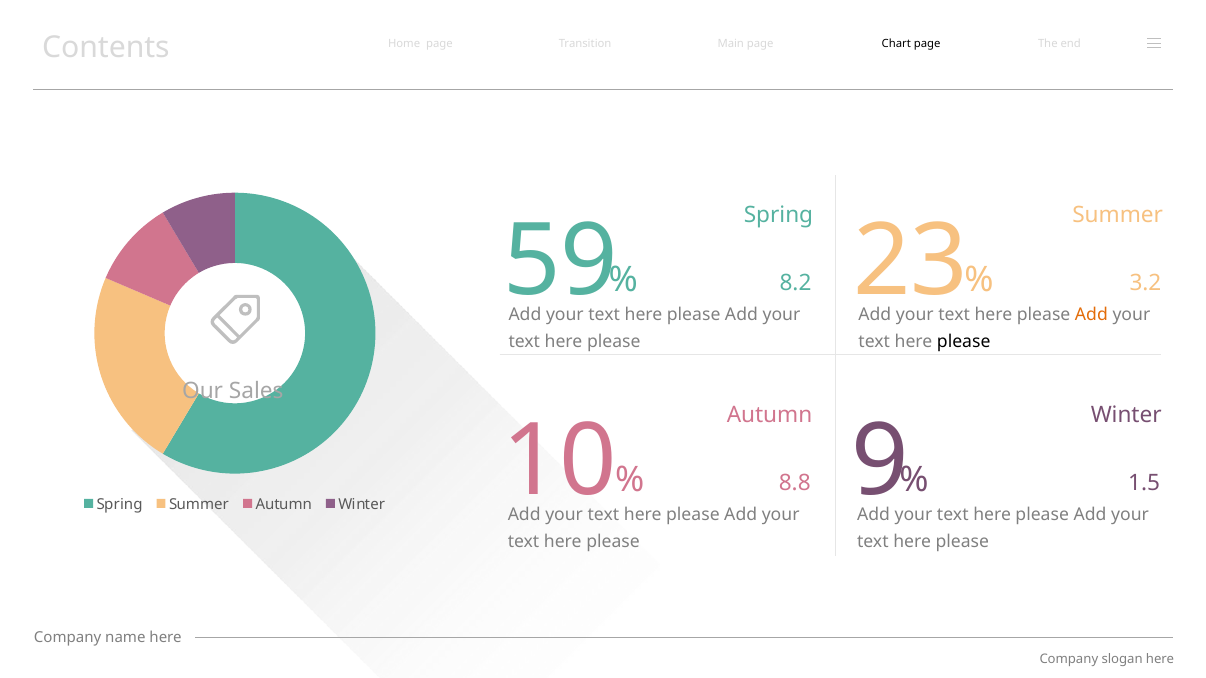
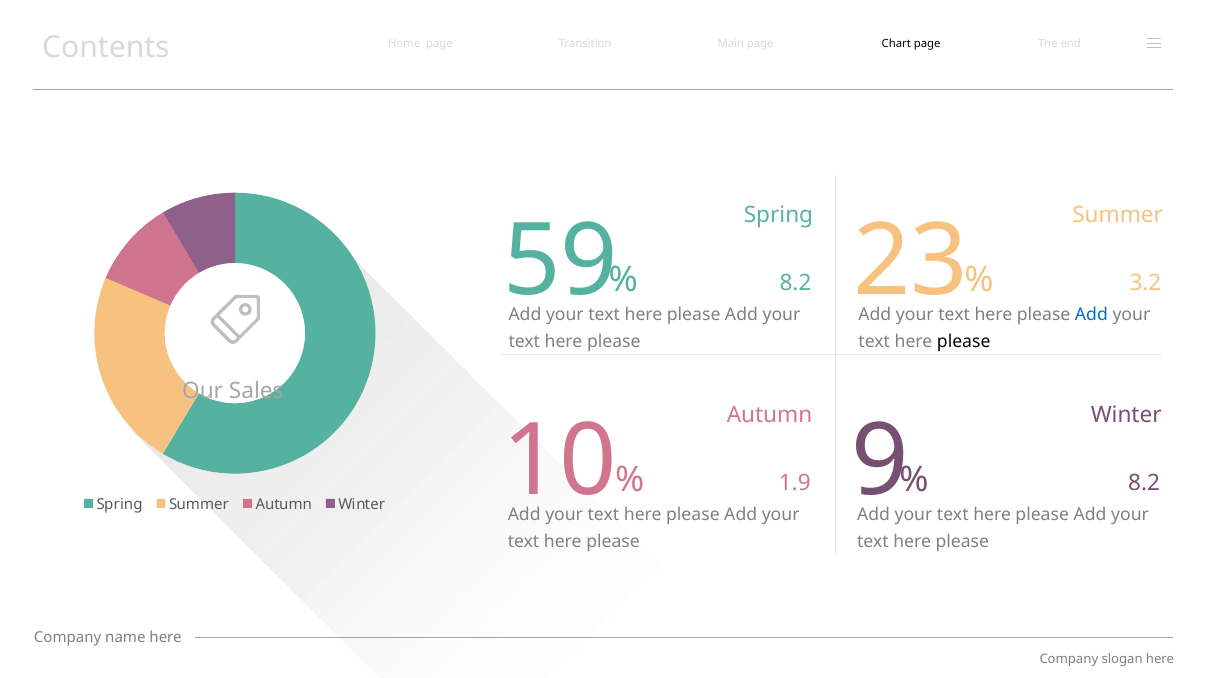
Add at (1091, 315) colour: orange -> blue
8.8: 8.8 -> 1.9
1.5 at (1144, 483): 1.5 -> 8.2
